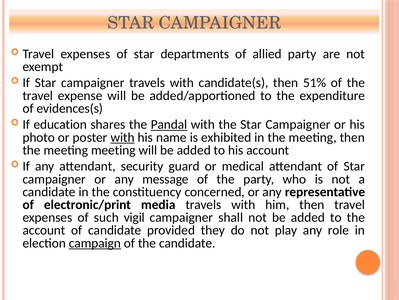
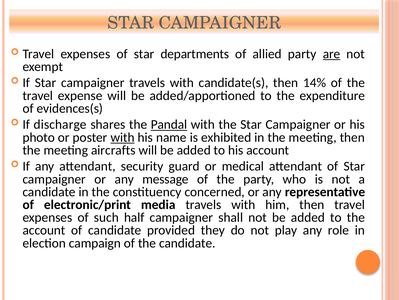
are underline: none -> present
51%: 51% -> 14%
education: education -> discharge
meeting meeting: meeting -> aircrafts
vigil: vigil -> half
campaign underline: present -> none
